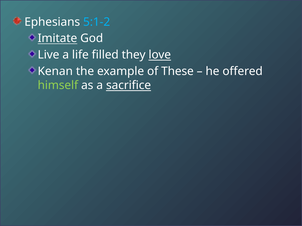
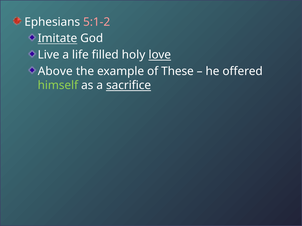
5:1-2 colour: light blue -> pink
they: they -> holy
Kenan: Kenan -> Above
